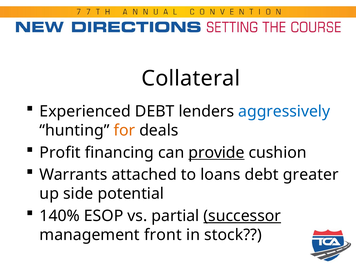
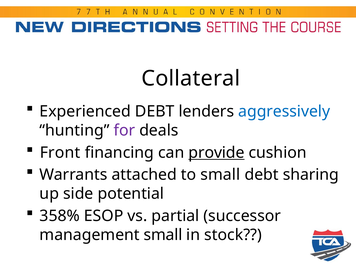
for colour: orange -> purple
Profit: Profit -> Front
to loans: loans -> small
greater: greater -> sharing
140%: 140% -> 358%
successor underline: present -> none
management front: front -> small
